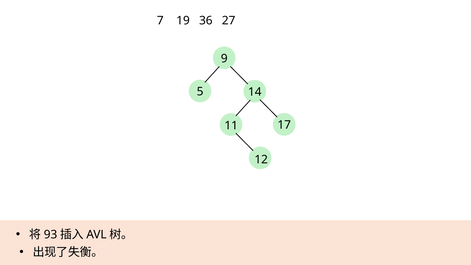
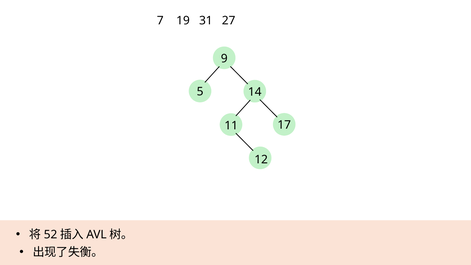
36: 36 -> 31
93: 93 -> 52
